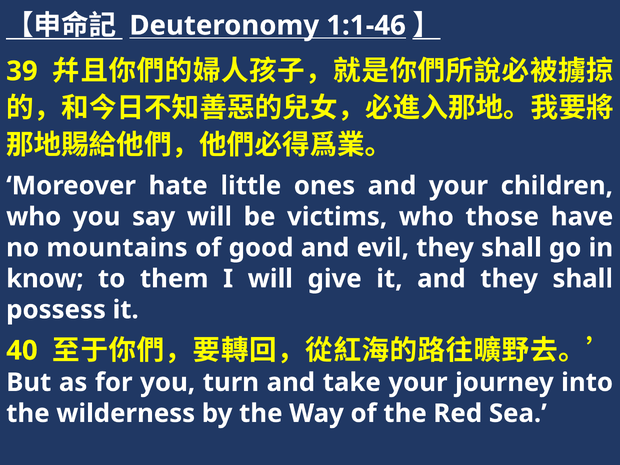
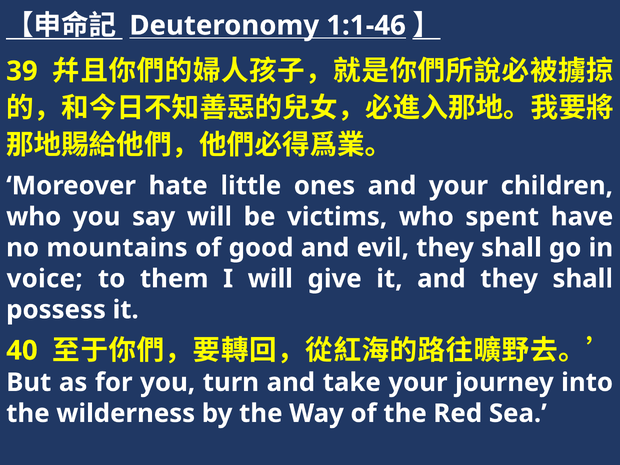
those: those -> spent
know: know -> voice
